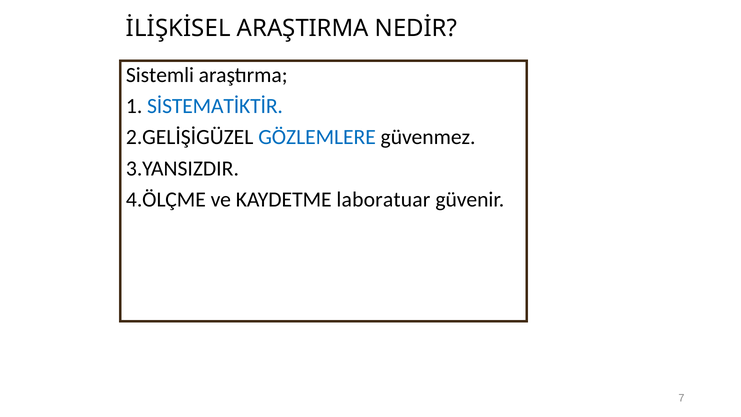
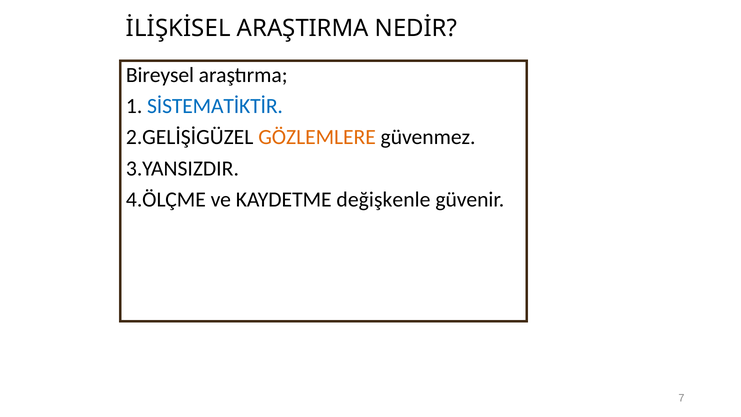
Sistemli: Sistemli -> Bireysel
GÖZLEMLERE colour: blue -> orange
laboratuar: laboratuar -> değişkenle
